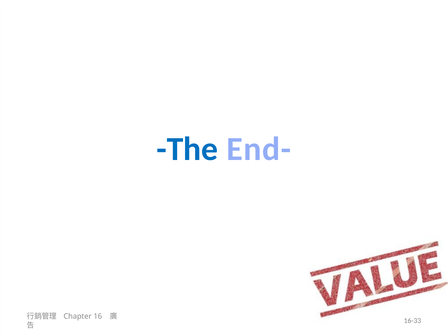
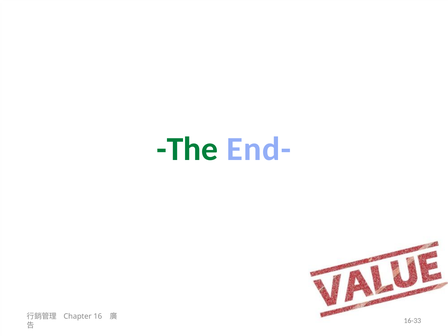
The colour: blue -> green
